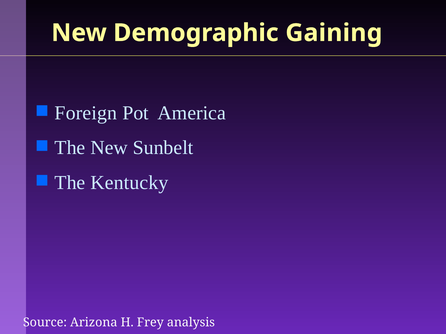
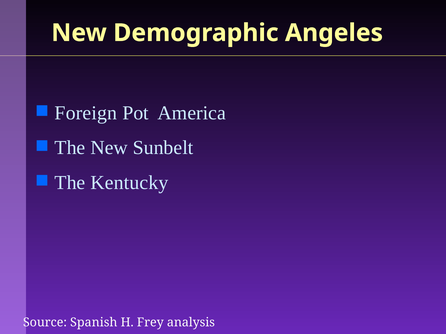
Gaining: Gaining -> Angeles
Arizona: Arizona -> Spanish
